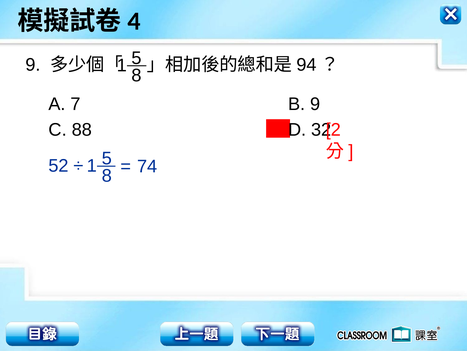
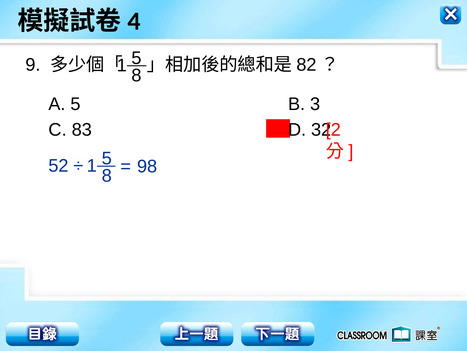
94: 94 -> 82
A 7: 7 -> 5
B 9: 9 -> 3
88: 88 -> 83
74: 74 -> 98
